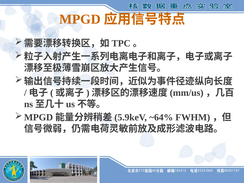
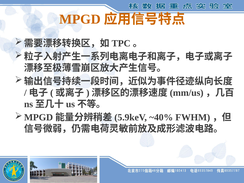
~64%: ~64% -> ~40%
